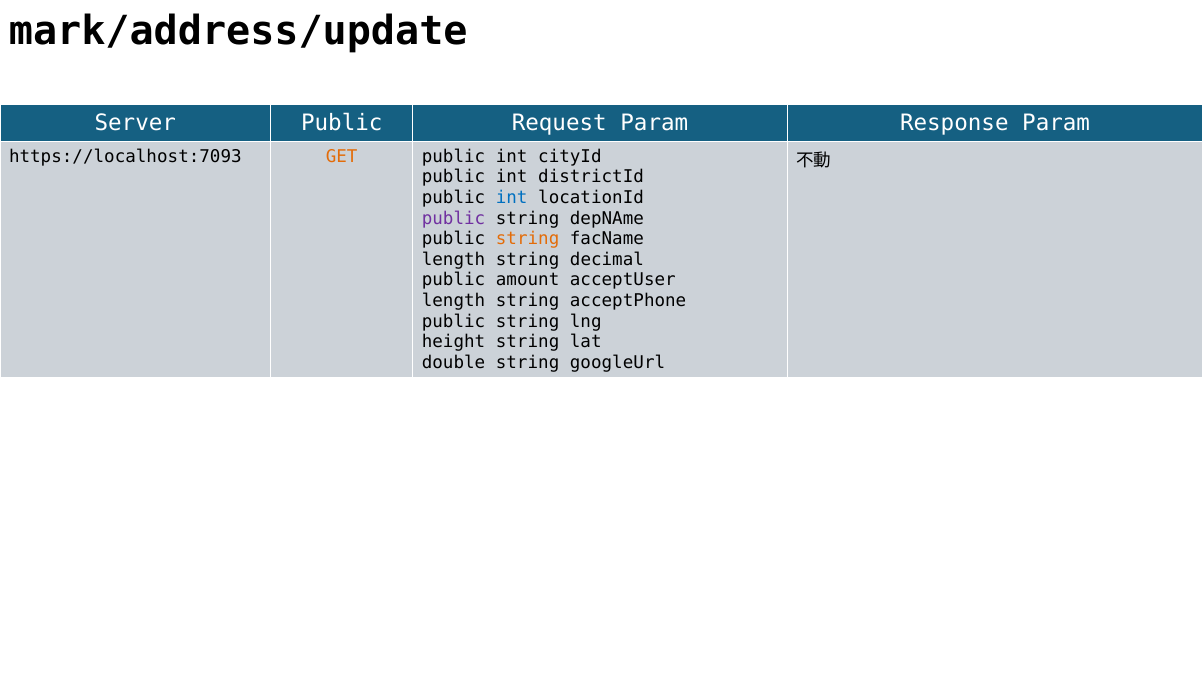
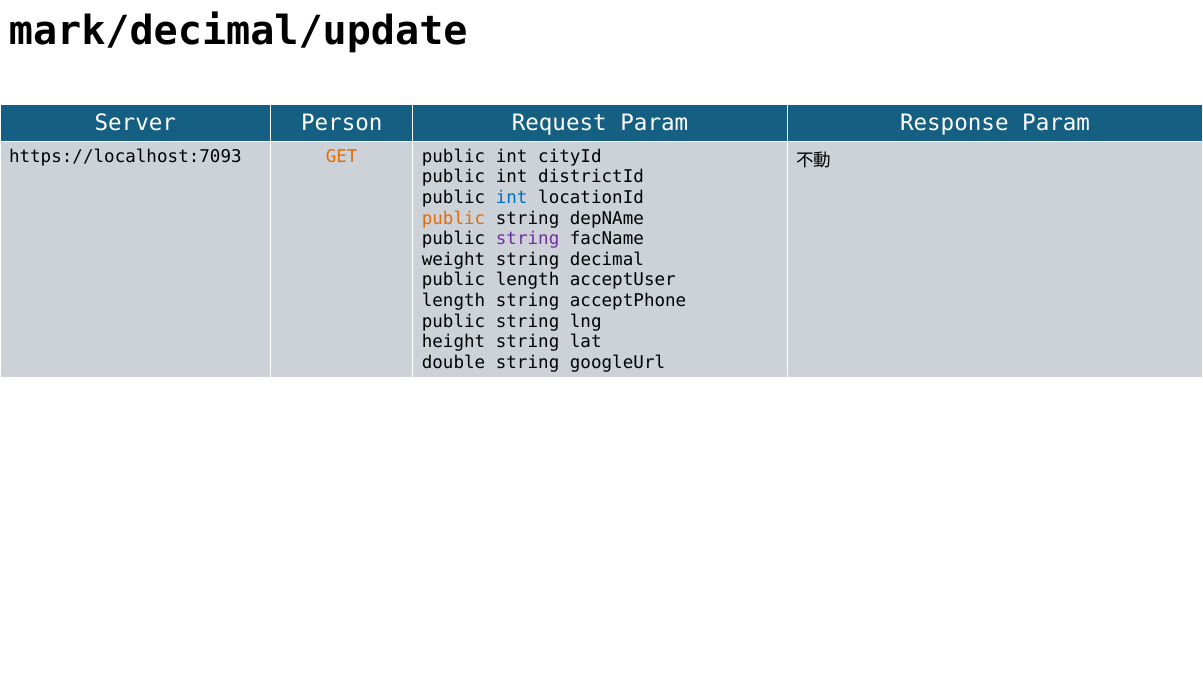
mark/address/update: mark/address/update -> mark/decimal/update
Server Public: Public -> Person
public at (454, 218) colour: purple -> orange
string at (528, 239) colour: orange -> purple
length at (454, 259): length -> weight
public amount: amount -> length
